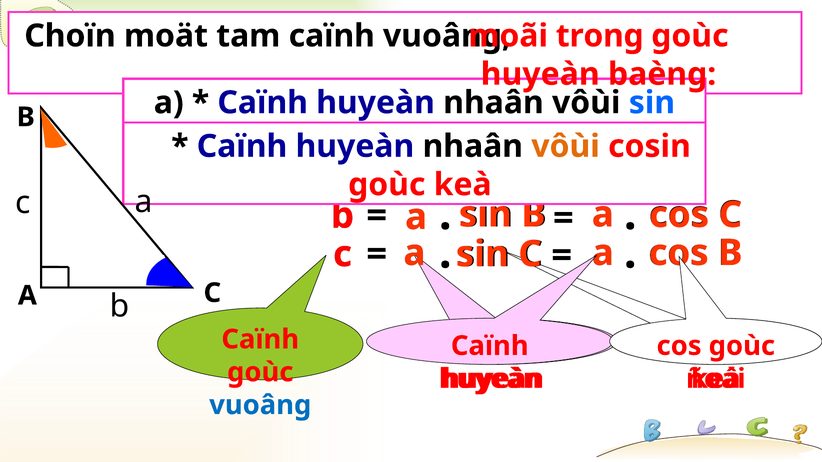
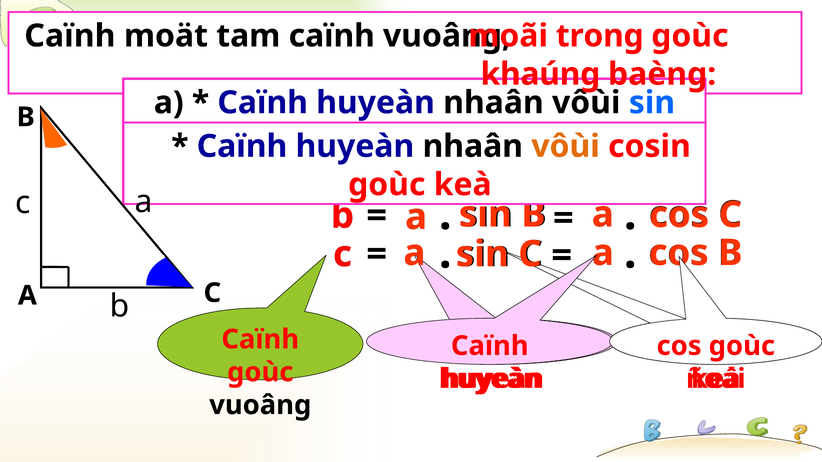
Choïn at (70, 36): Choïn -> Caïnh
huyeàn at (540, 74): huyeàn -> khaúng
vuoâng at (260, 405) colour: blue -> black
